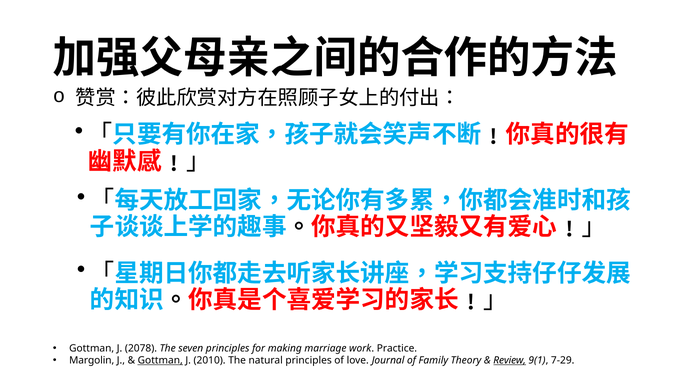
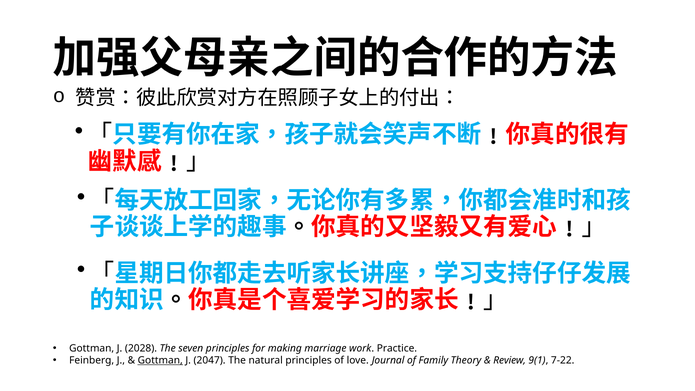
2078: 2078 -> 2028
Margolin: Margolin -> Feinberg
2010: 2010 -> 2047
Review underline: present -> none
7-29: 7-29 -> 7-22
